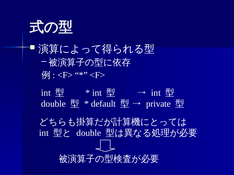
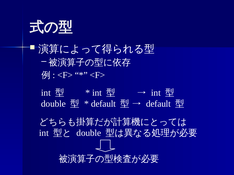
private at (158, 104): private -> default
